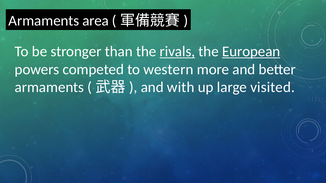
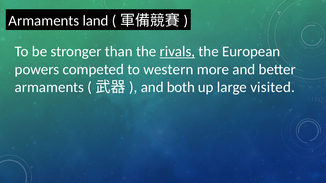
area: area -> land
European underline: present -> none
with: with -> both
